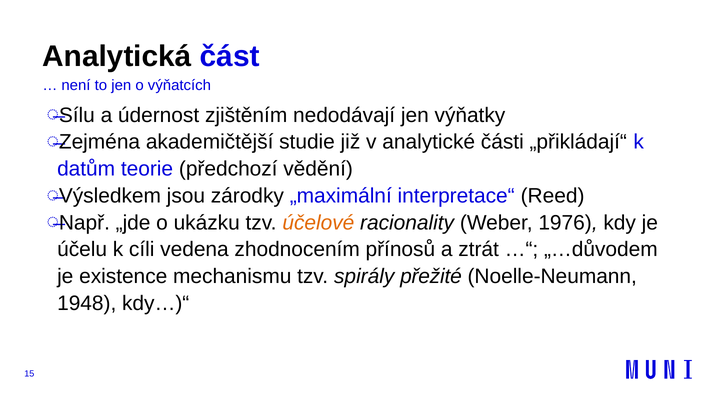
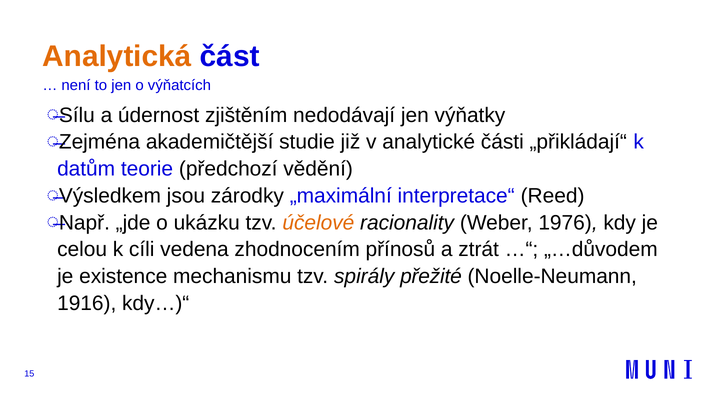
Analytická colour: black -> orange
účelu: účelu -> celou
1948: 1948 -> 1916
